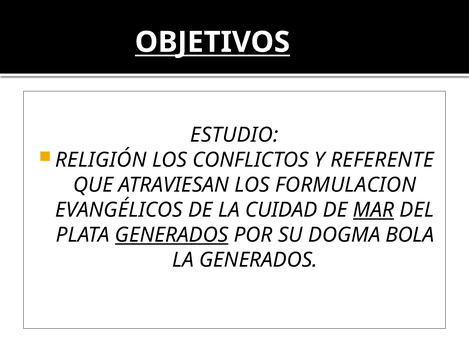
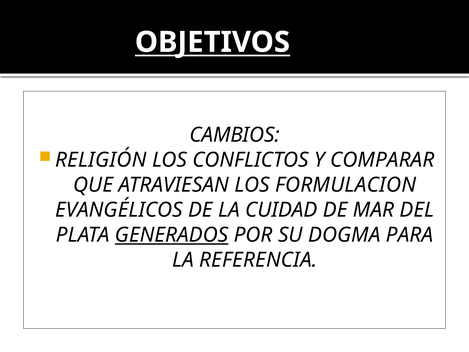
ESTUDIO: ESTUDIO -> CAMBIOS
REFERENTE: REFERENTE -> COMPARAR
MAR underline: present -> none
BOLA: BOLA -> PARA
LA GENERADOS: GENERADOS -> REFERENCIA
